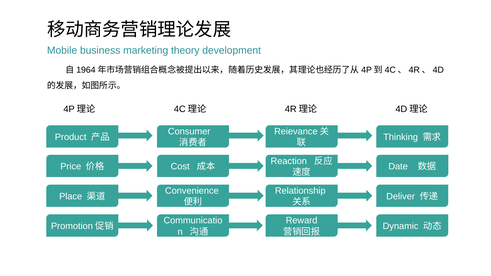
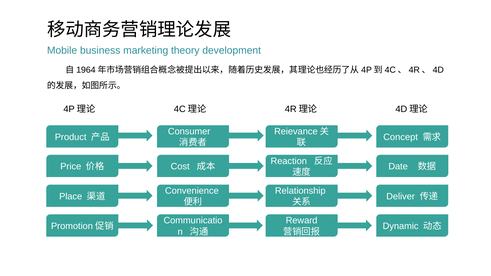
Thinking: Thinking -> Concept
